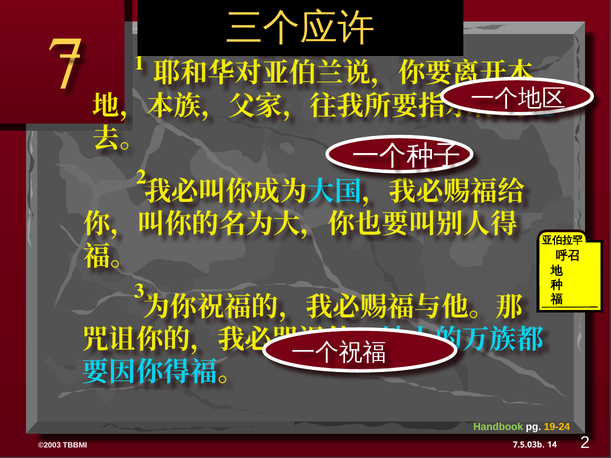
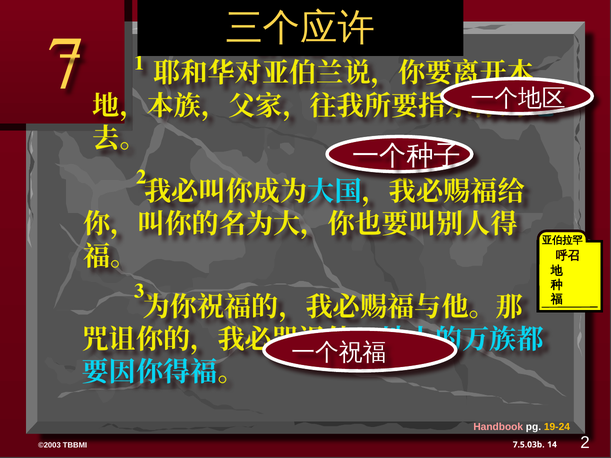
Handbook colour: light green -> pink
